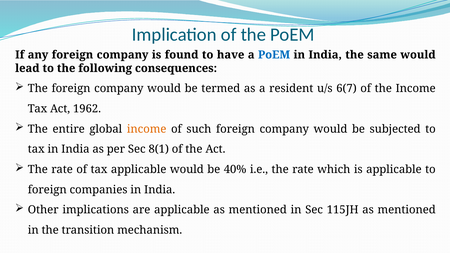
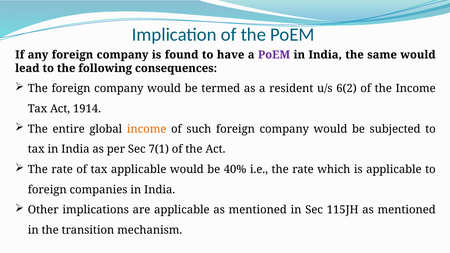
PoEM at (274, 55) colour: blue -> purple
6(7: 6(7 -> 6(2
1962: 1962 -> 1914
8(1: 8(1 -> 7(1
